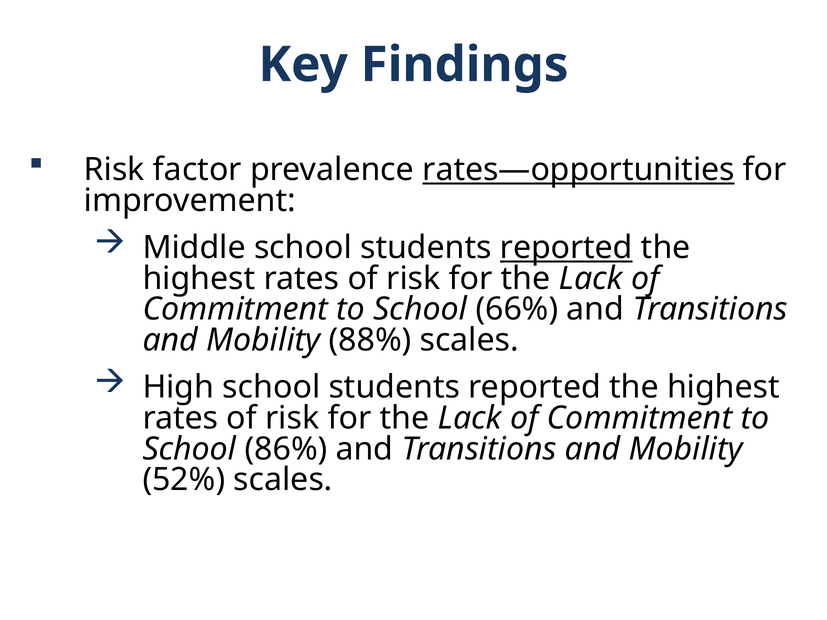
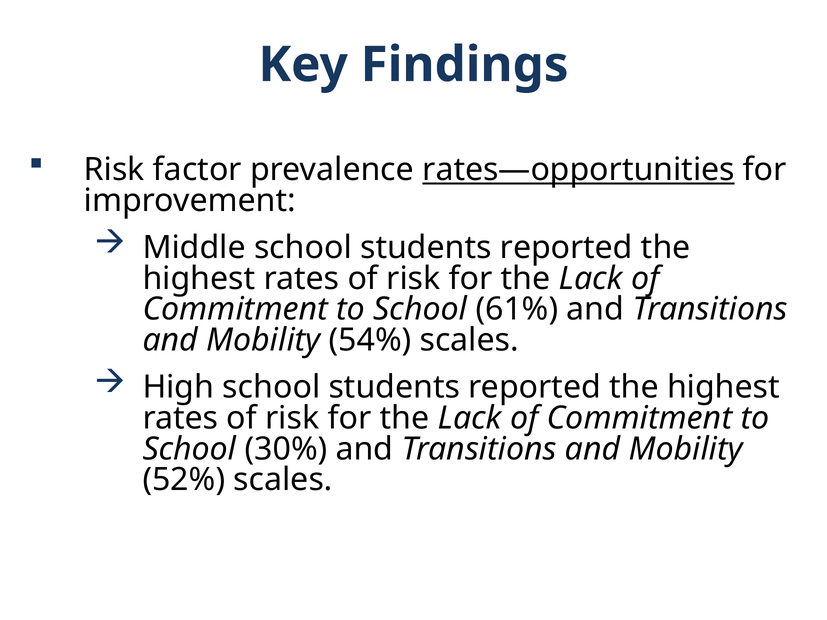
reported at (566, 248) underline: present -> none
66%: 66% -> 61%
88%: 88% -> 54%
86%: 86% -> 30%
